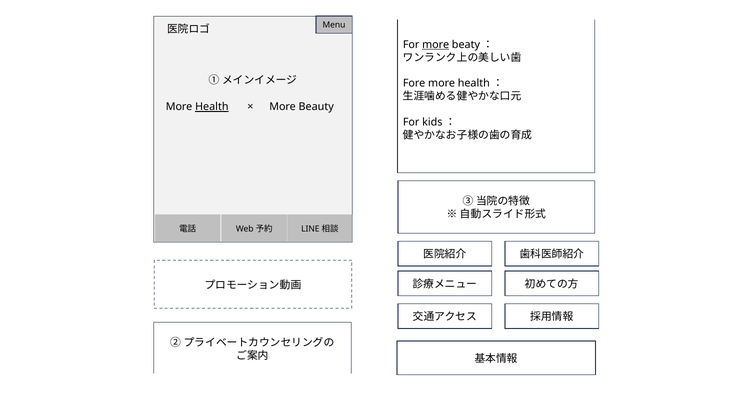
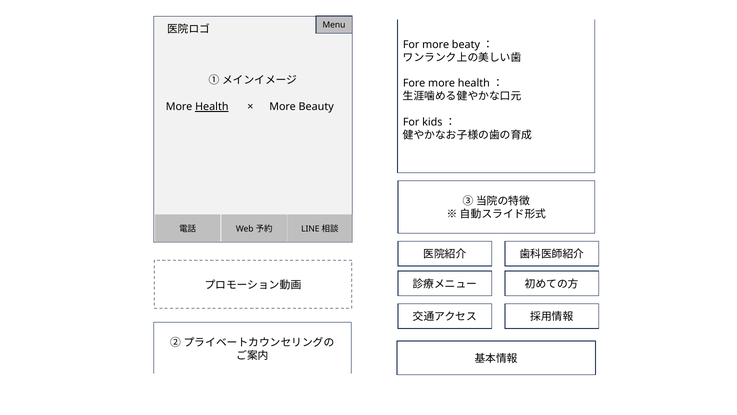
more at (436, 45) underline: present -> none
